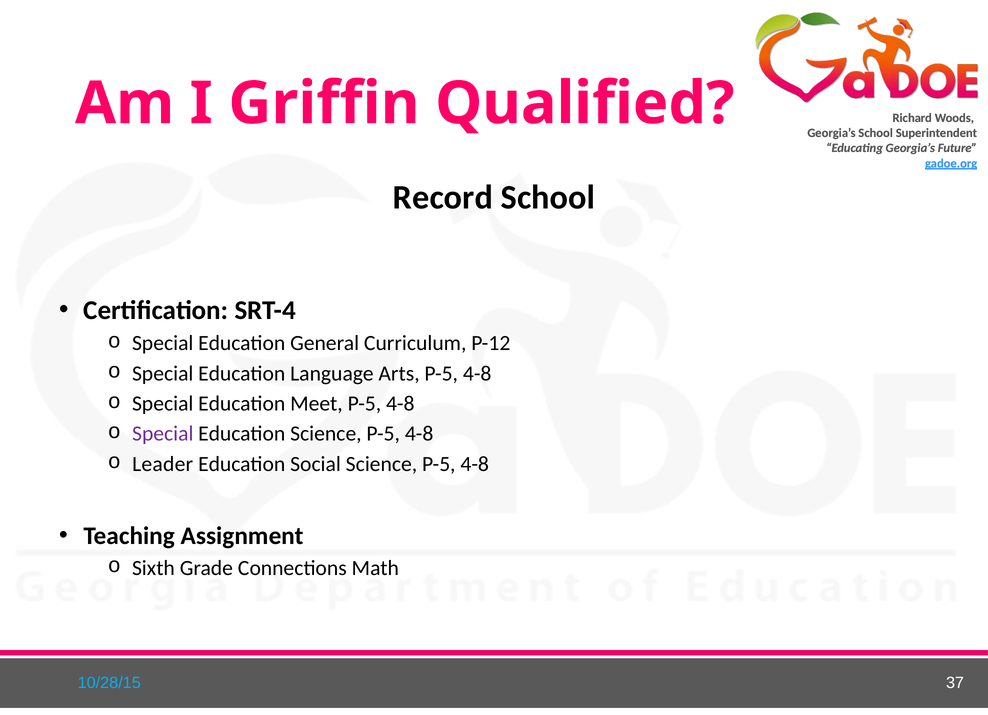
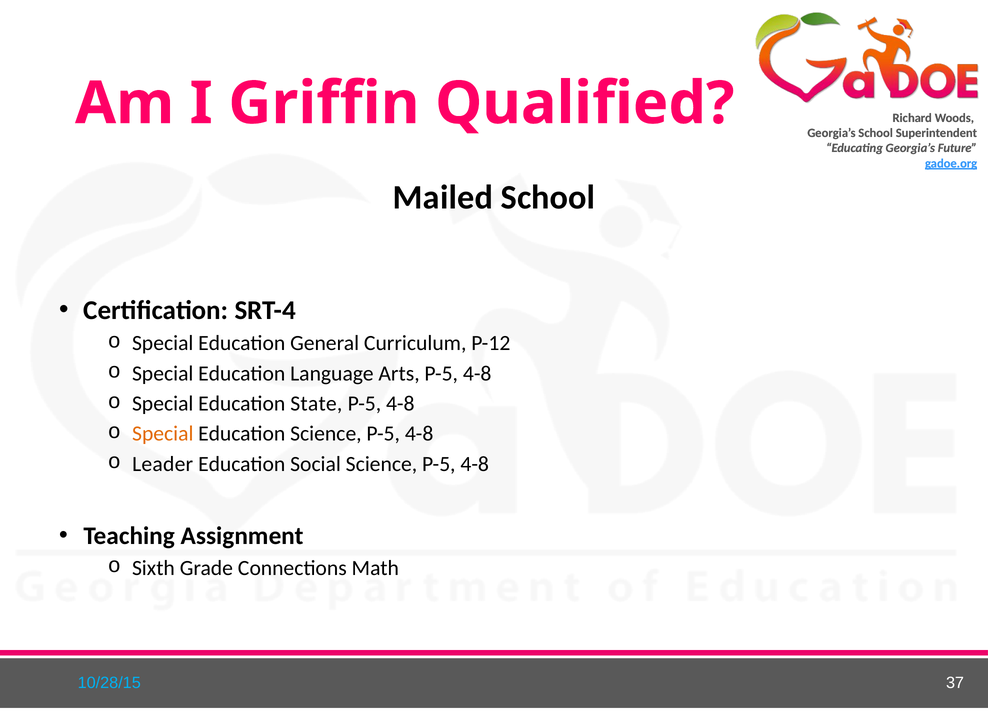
Record: Record -> Mailed
Meet: Meet -> State
Special at (163, 434) colour: purple -> orange
